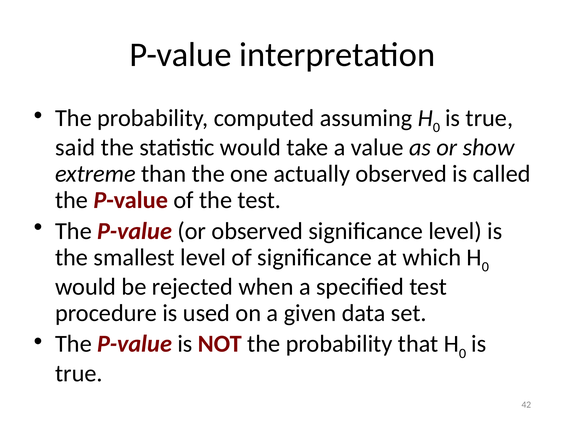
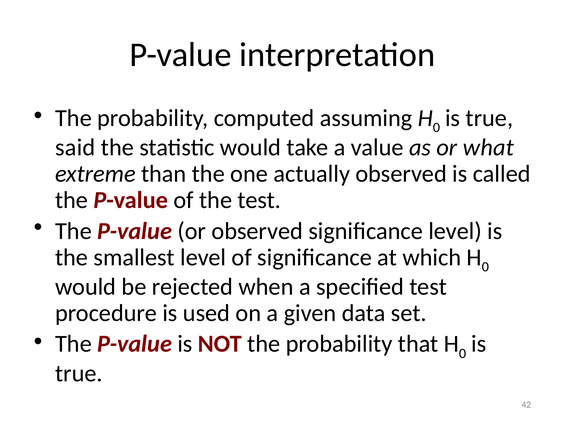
show: show -> what
